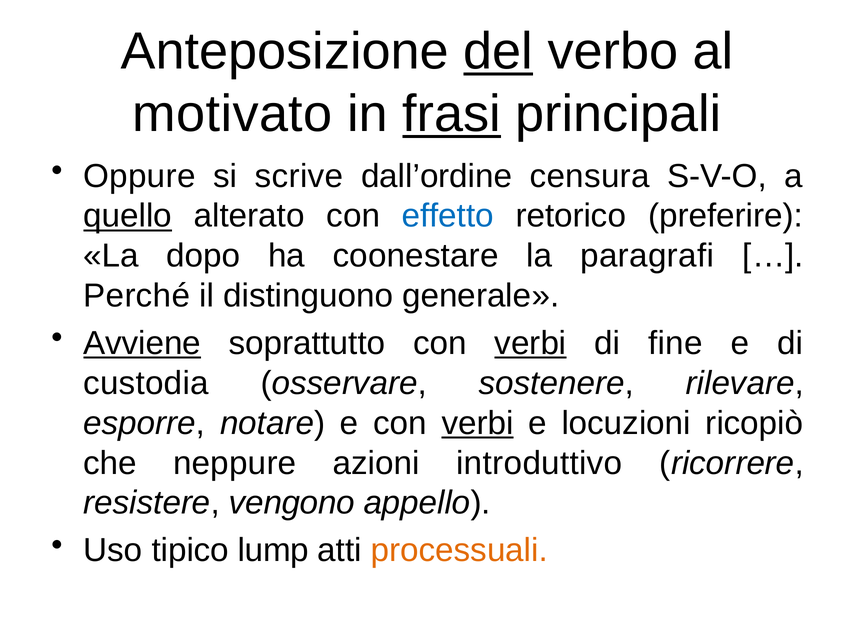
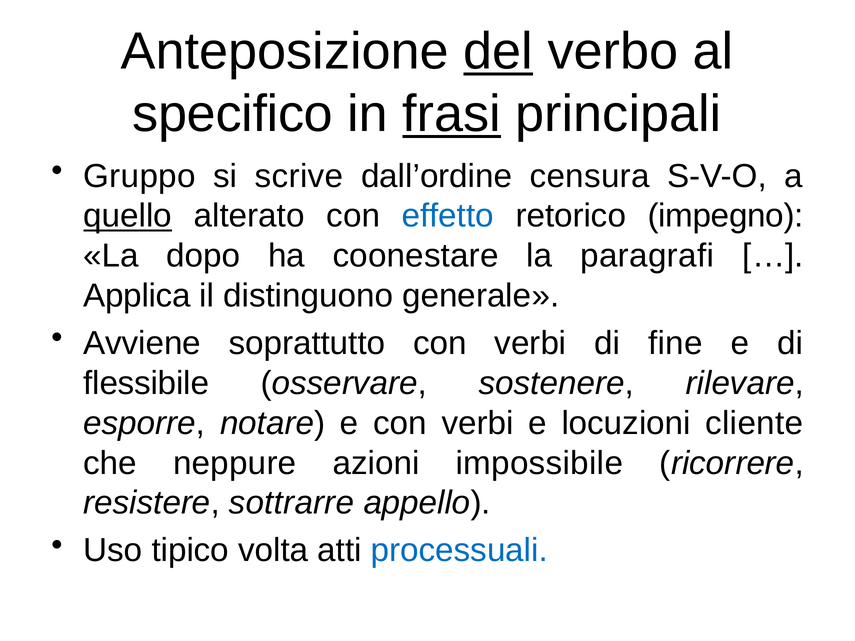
motivato: motivato -> specifico
Oppure: Oppure -> Gruppo
preferire: preferire -> impegno
Perché: Perché -> Applica
Avviene underline: present -> none
verbi at (530, 343) underline: present -> none
custodia: custodia -> flessibile
verbi at (478, 423) underline: present -> none
ricopiò: ricopiò -> cliente
introduttivo: introduttivo -> impossibile
vengono: vengono -> sottrarre
lump: lump -> volta
processuali colour: orange -> blue
